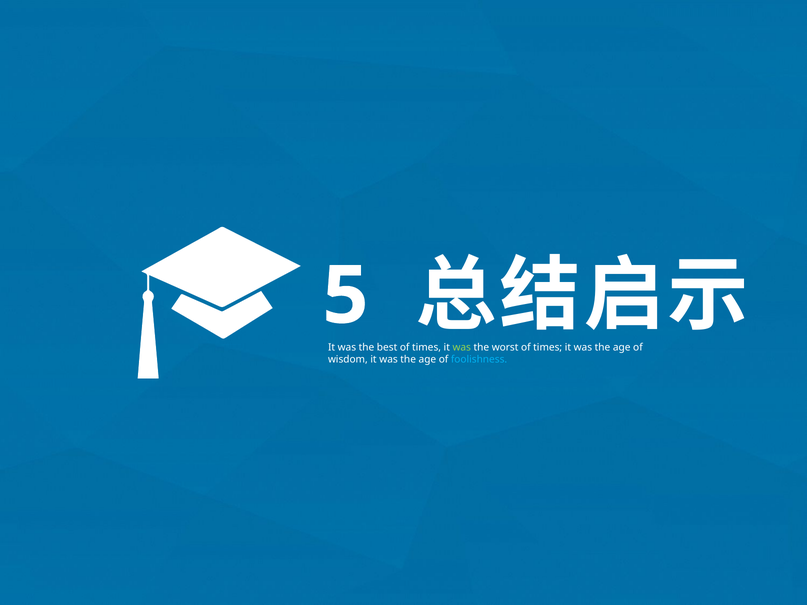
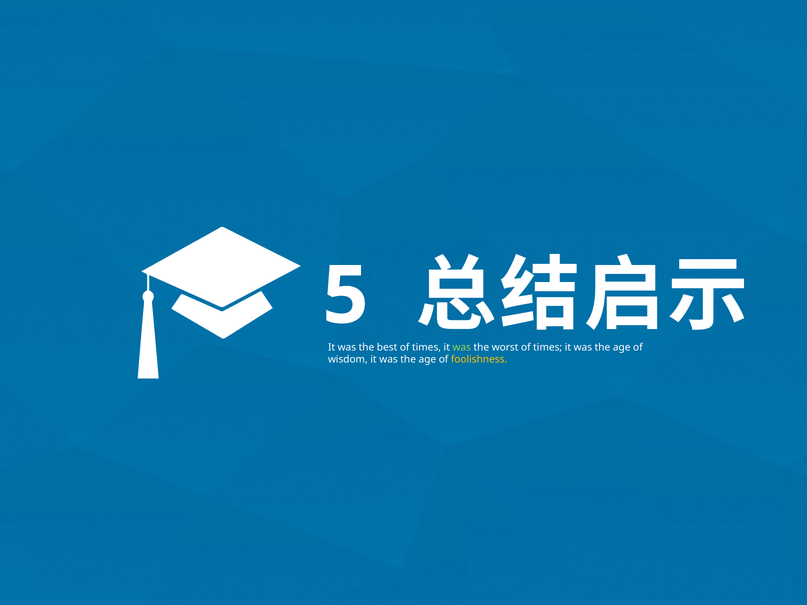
foolishness colour: light blue -> yellow
